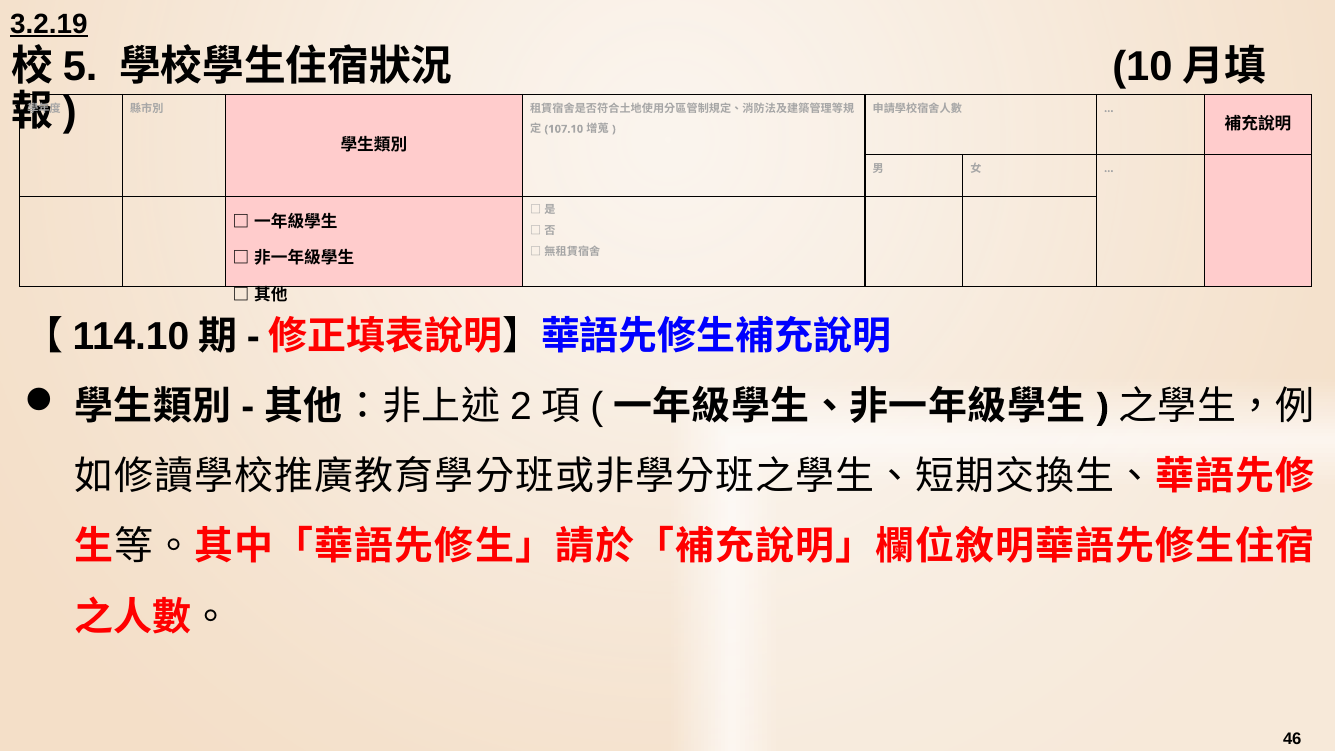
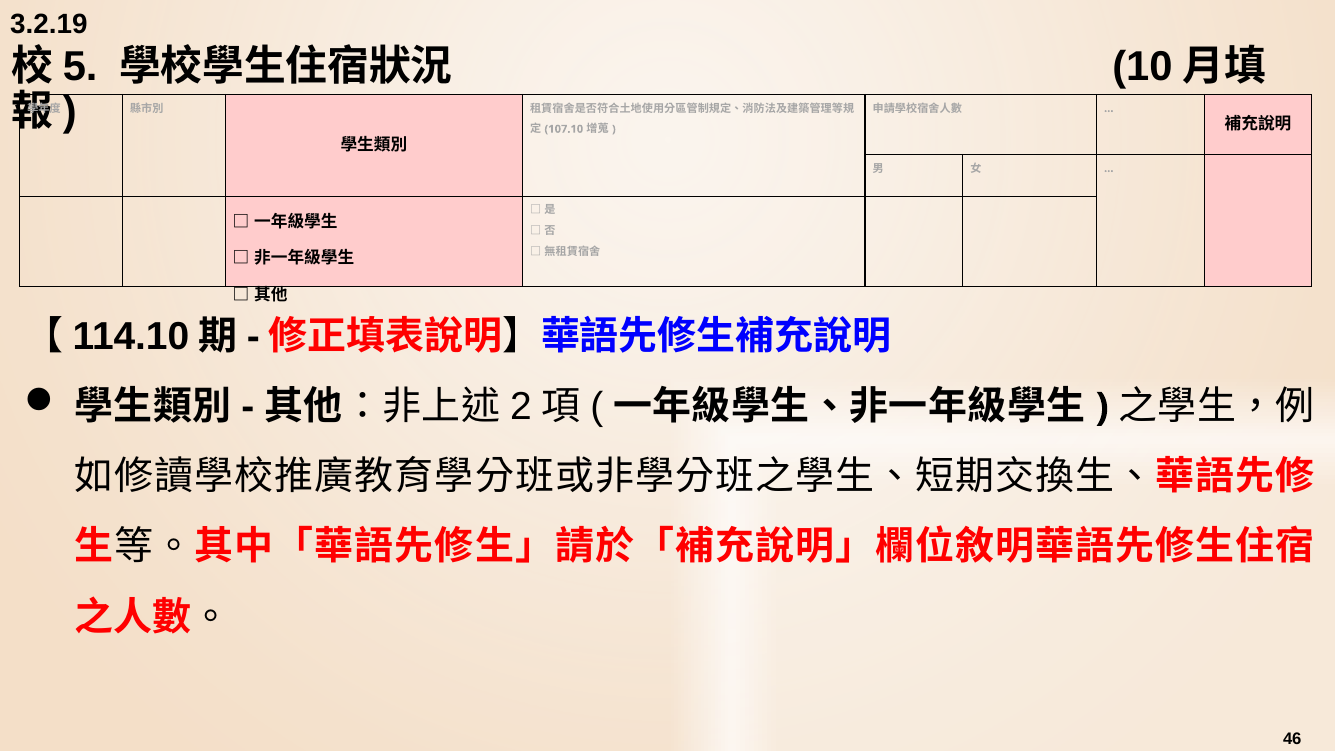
3.2.19 underline: present -> none
